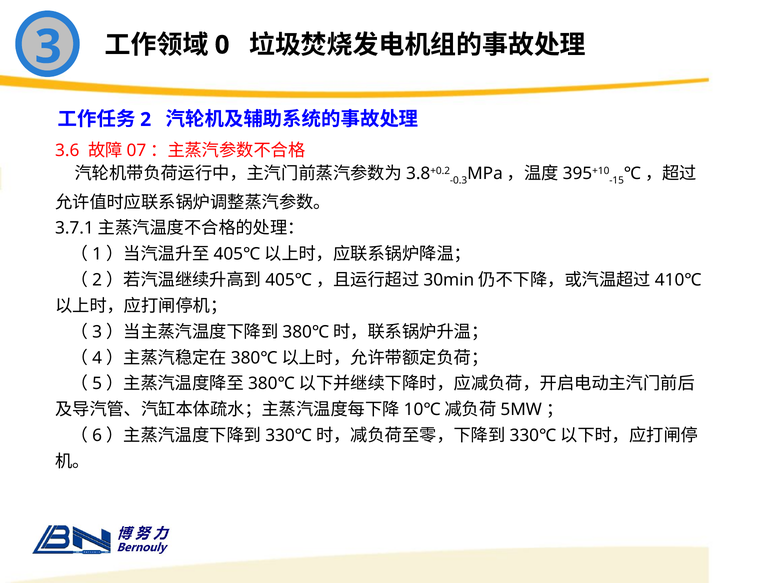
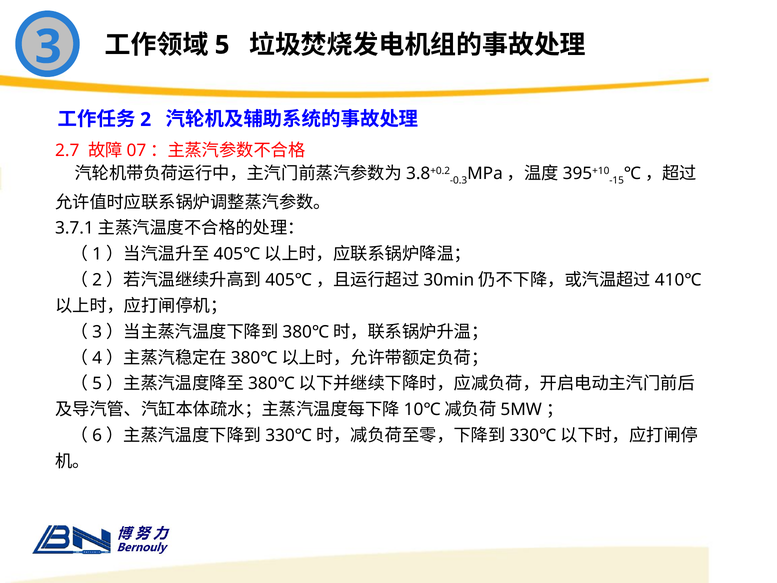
0: 0 -> 5
3.6: 3.6 -> 2.7
